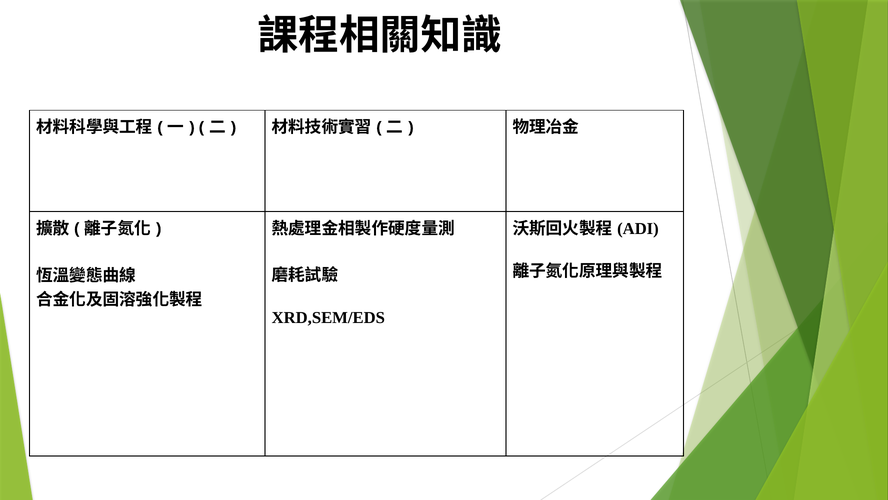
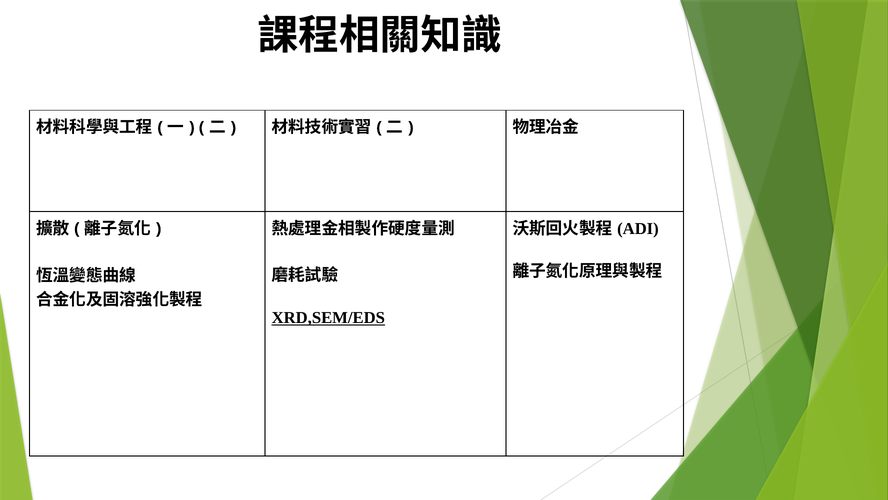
XRD,SEM/EDS underline: none -> present
